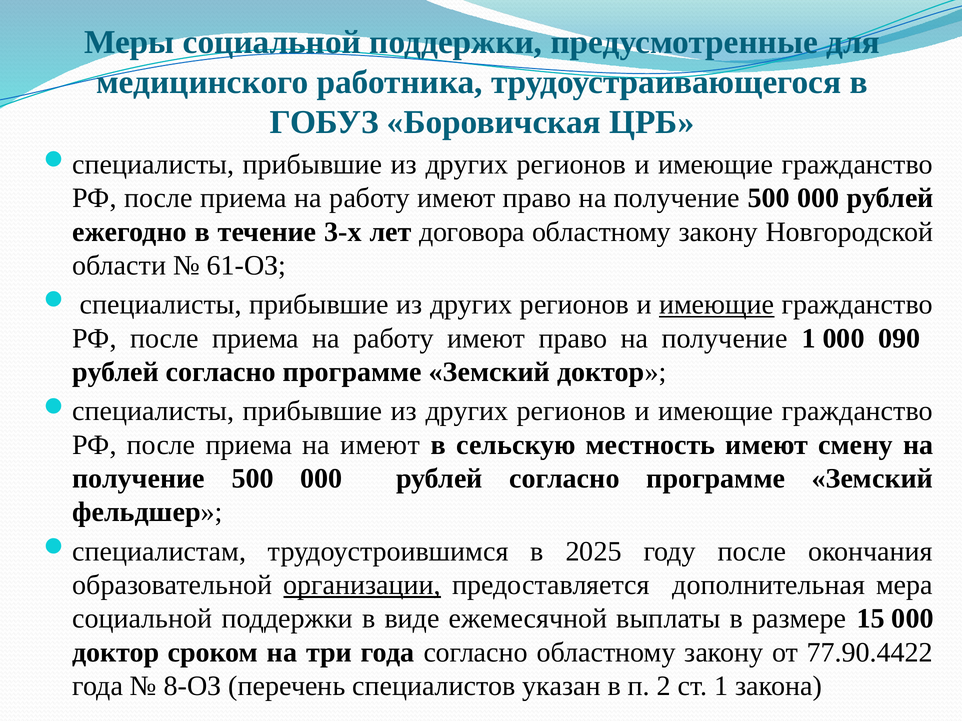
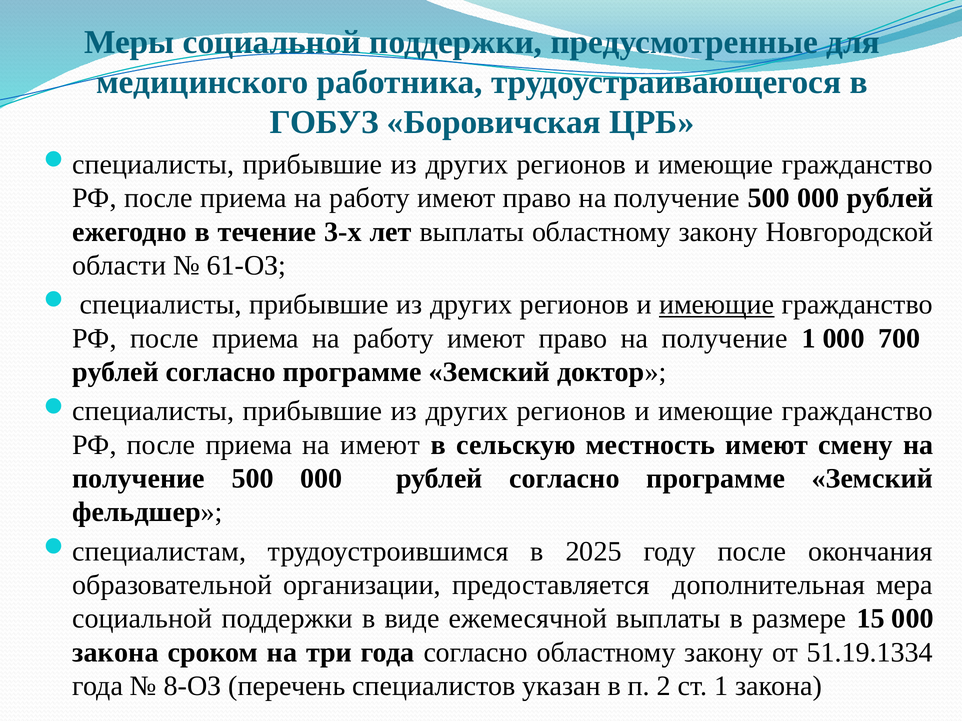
лет договора: договора -> выплаты
090: 090 -> 700
организации underline: present -> none
доктор at (116, 653): доктор -> закона
77.90.4422: 77.90.4422 -> 51.19.1334
